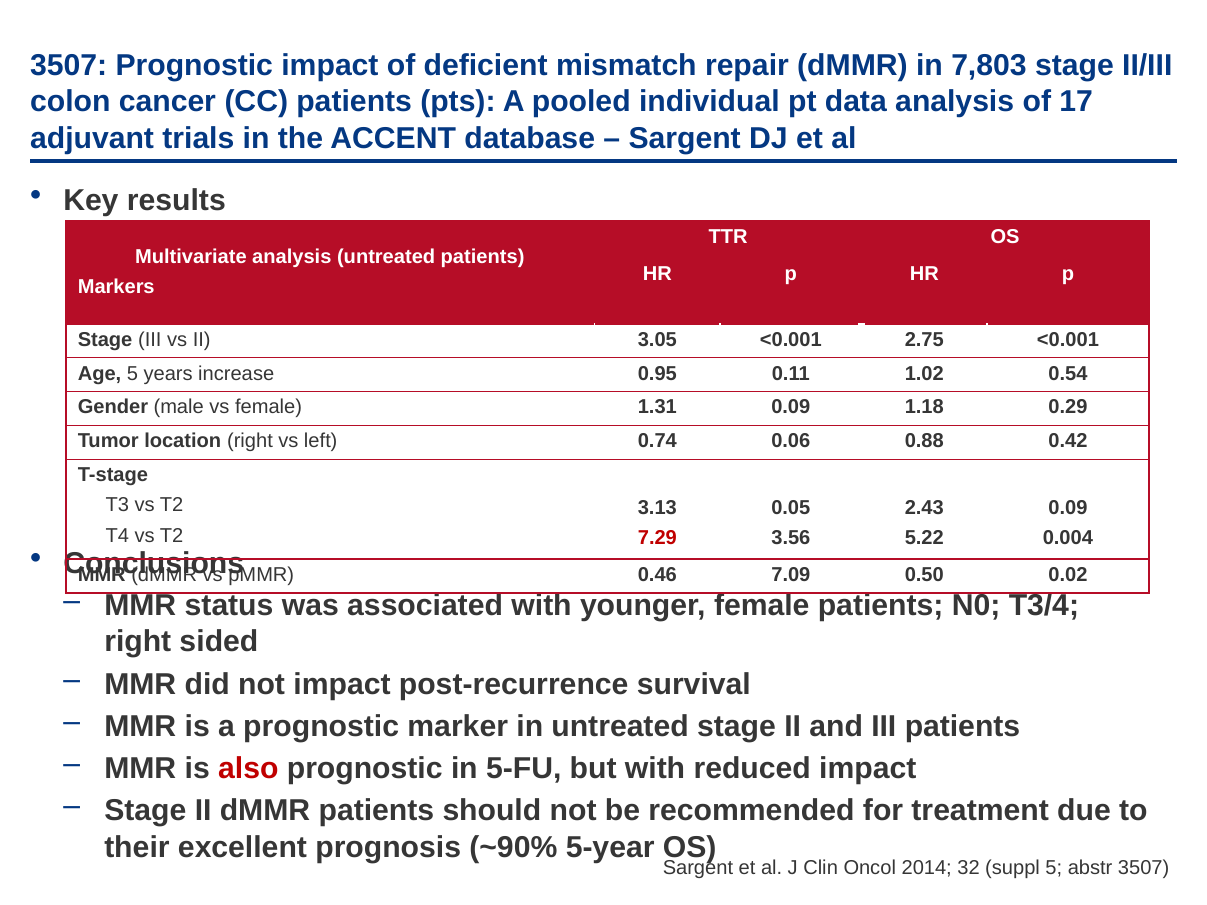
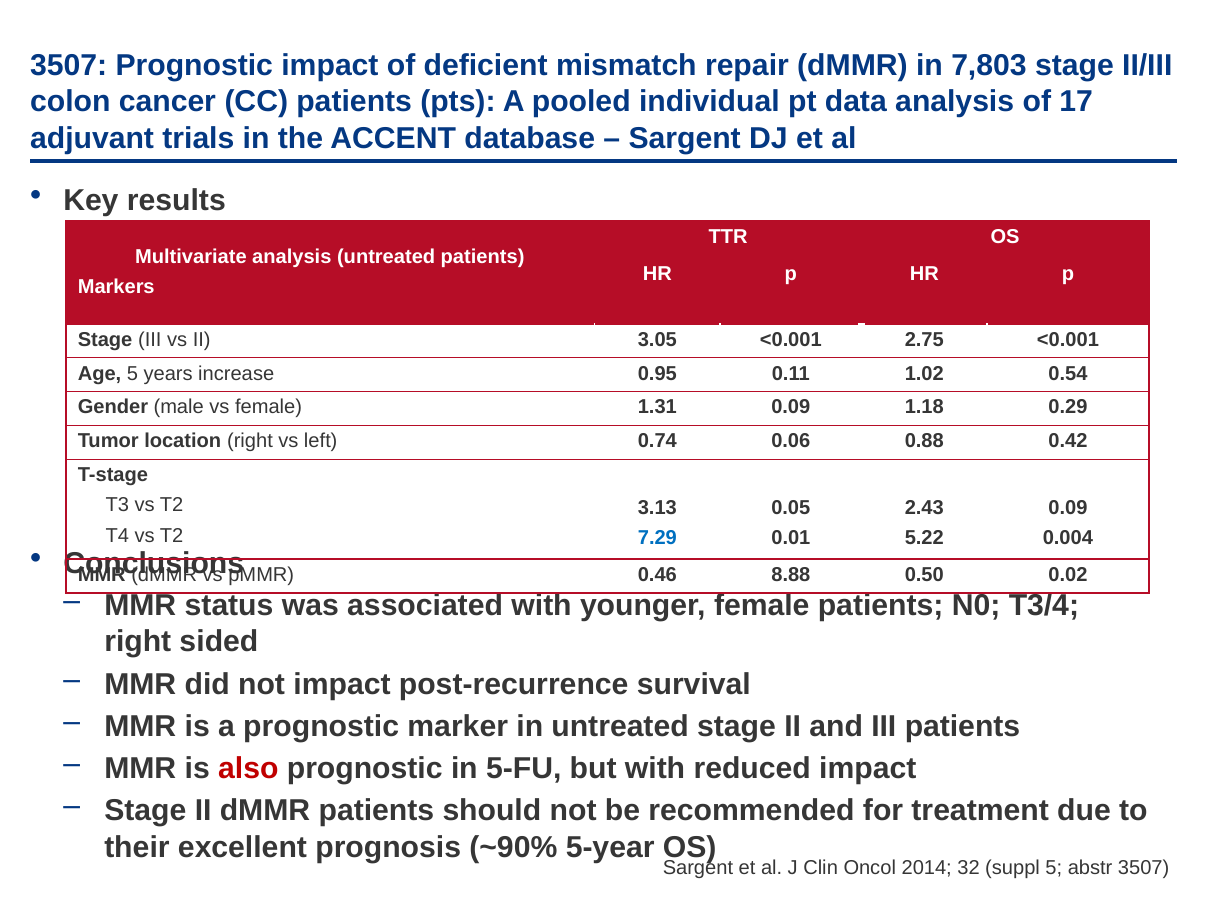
7.29 colour: red -> blue
3.56: 3.56 -> 0.01
7.09: 7.09 -> 8.88
